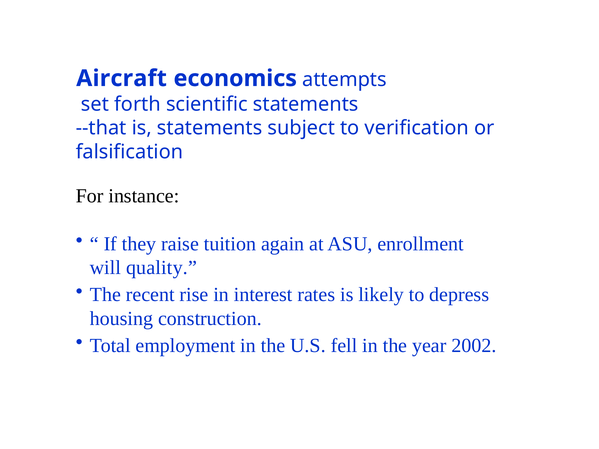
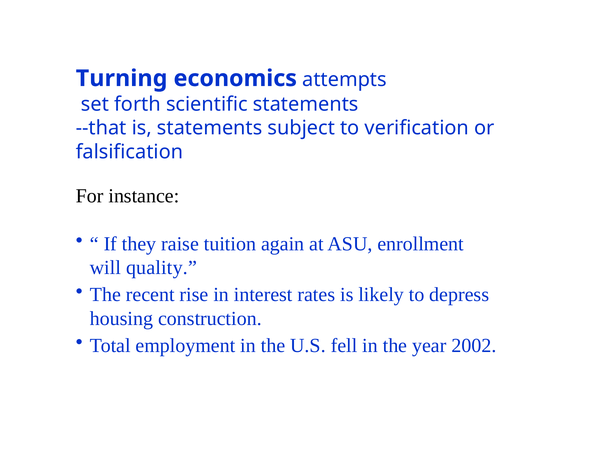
Aircraft: Aircraft -> Turning
